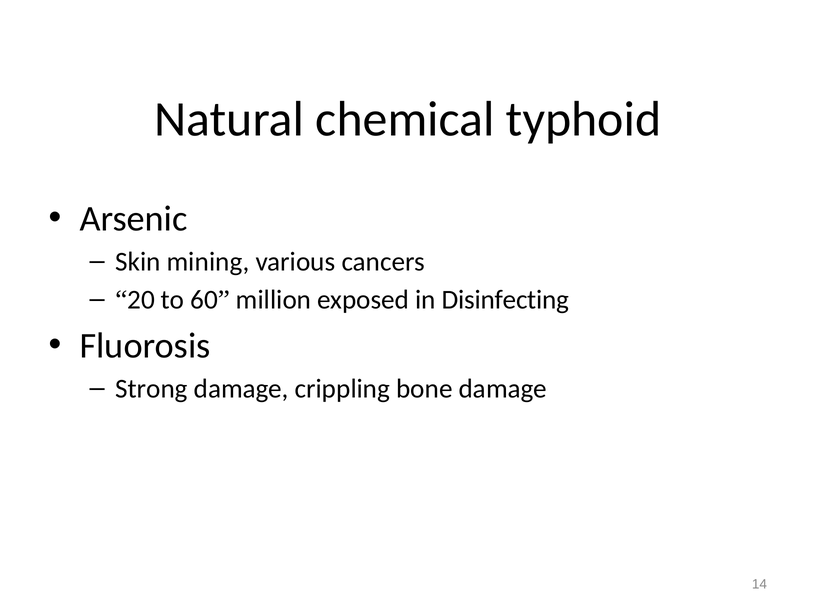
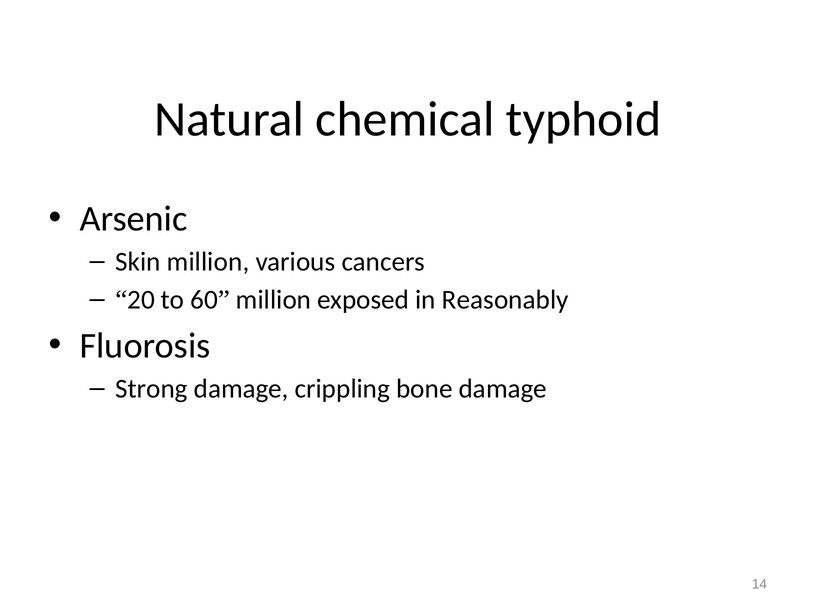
Skin mining: mining -> million
Disinfecting: Disinfecting -> Reasonably
